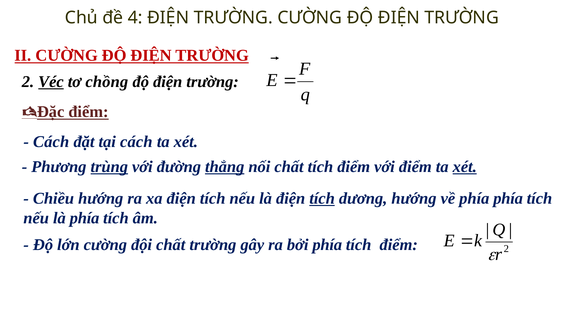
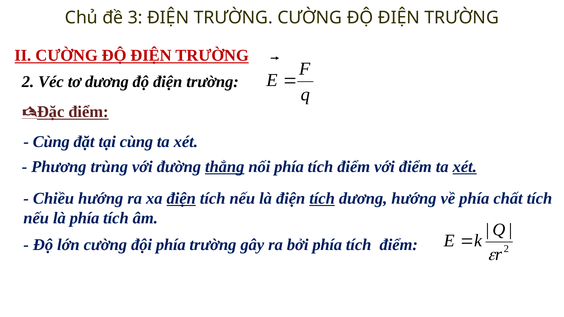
4: 4 -> 3
Véc underline: present -> none
tơ chồng: chồng -> dương
Cách at (51, 142): Cách -> Cùng
tại cách: cách -> cùng
trùng underline: present -> none
nối chất: chất -> phía
điện at (181, 199) underline: none -> present
phía phía: phía -> chất
đội chất: chất -> phía
